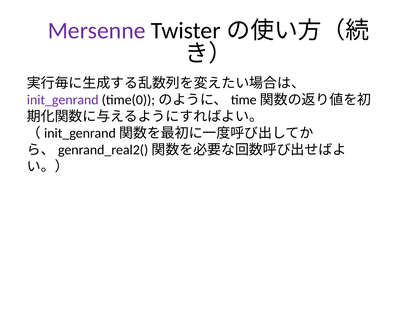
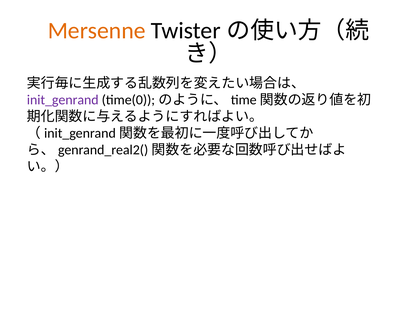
Mersenne colour: purple -> orange
